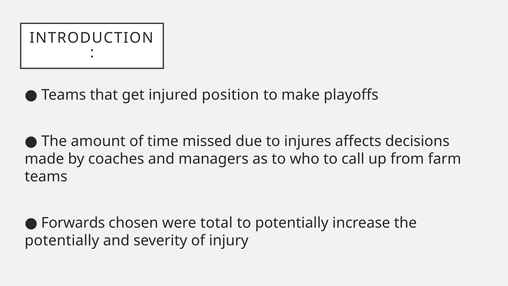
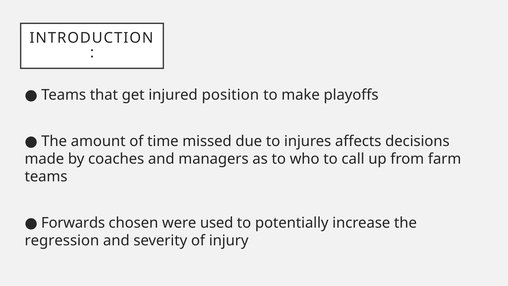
total: total -> used
potentially at (62, 241): potentially -> regression
